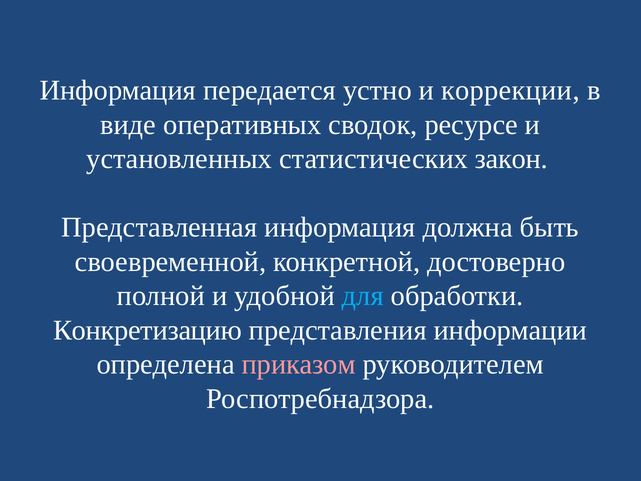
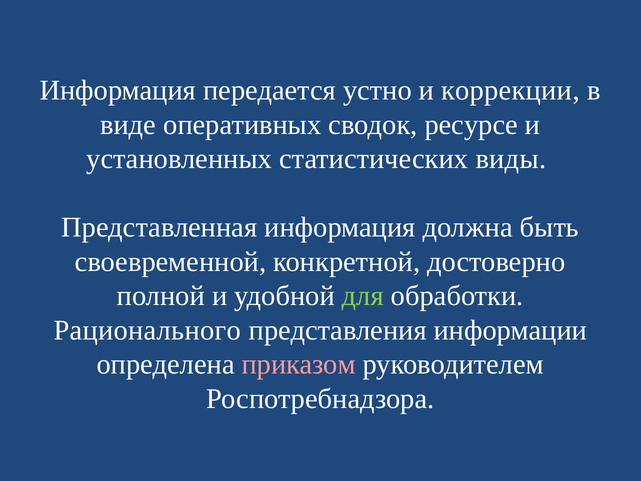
закон: закон -> виды
для colour: light blue -> light green
Конкретизацию: Конкретизацию -> Рационального
